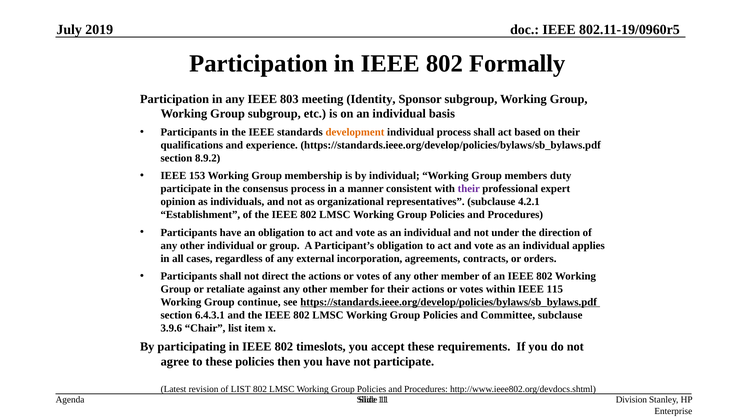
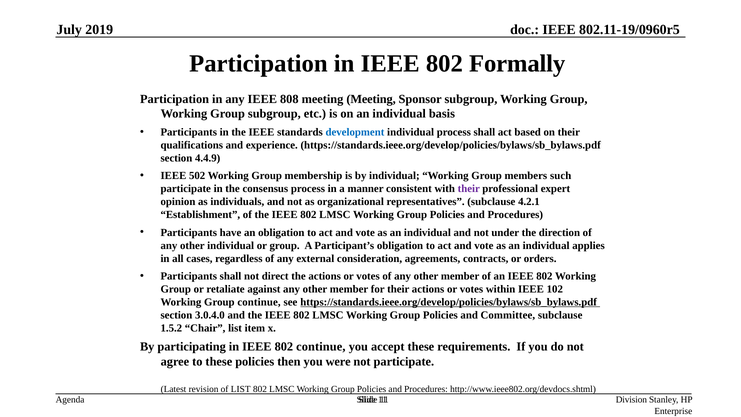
803: 803 -> 808
meeting Identity: Identity -> Meeting
development colour: orange -> blue
8.9.2: 8.9.2 -> 4.4.9
153: 153 -> 502
duty: duty -> such
incorporation: incorporation -> consideration
115: 115 -> 102
6.4.3.1: 6.4.3.1 -> 3.0.4.0
3.9.6: 3.9.6 -> 1.5.2
802 timeslots: timeslots -> continue
you have: have -> were
